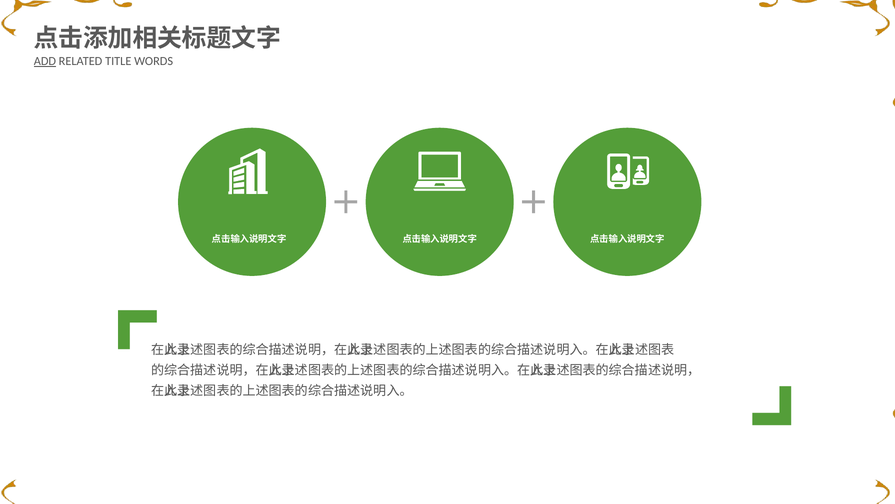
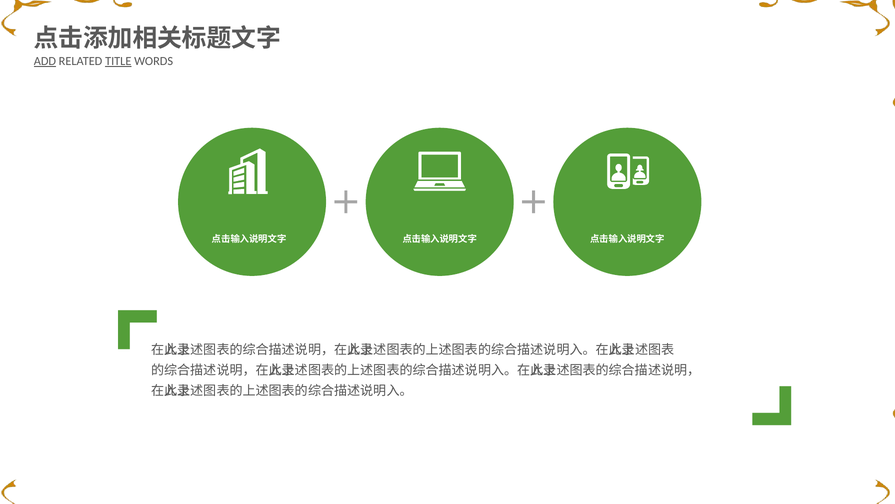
TITLE underline: none -> present
